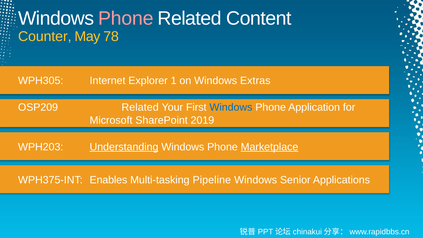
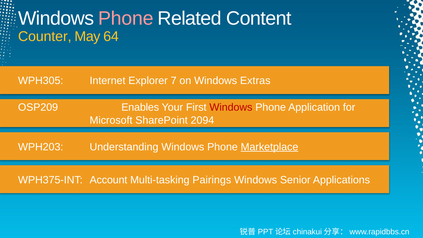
78: 78 -> 64
1: 1 -> 7
OSP209 Related: Related -> Enables
Windows at (231, 107) colour: blue -> red
2019: 2019 -> 2094
Understanding underline: present -> none
Enables: Enables -> Account
Pipeline: Pipeline -> Pairings
